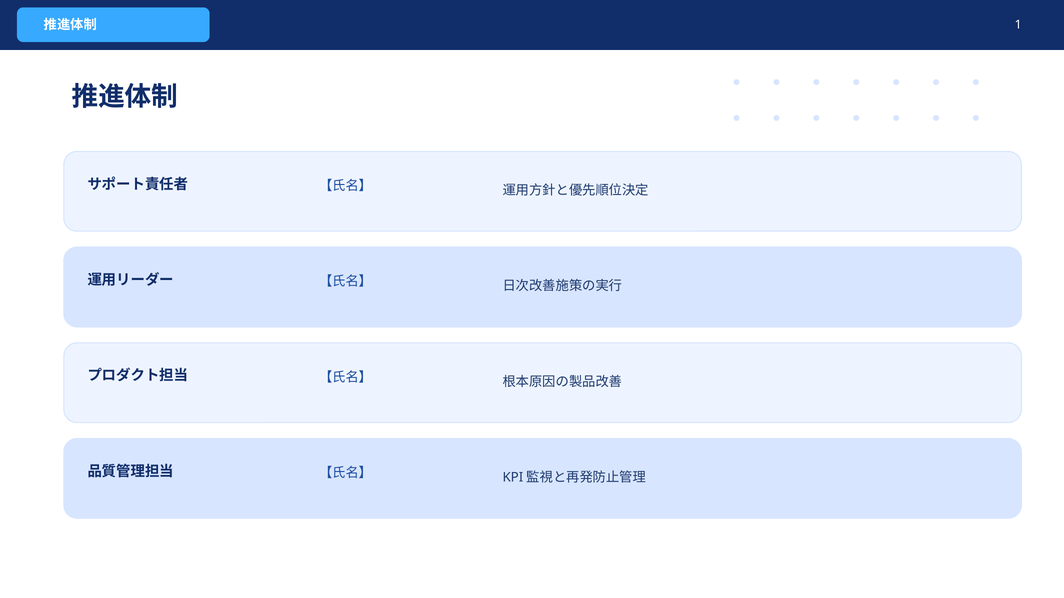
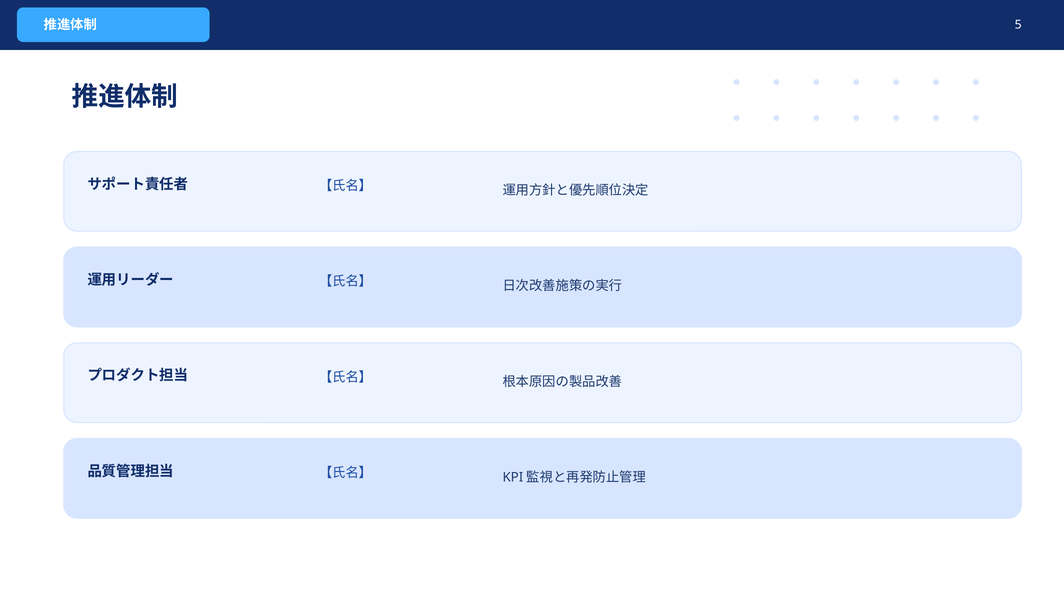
1: 1 -> 5
